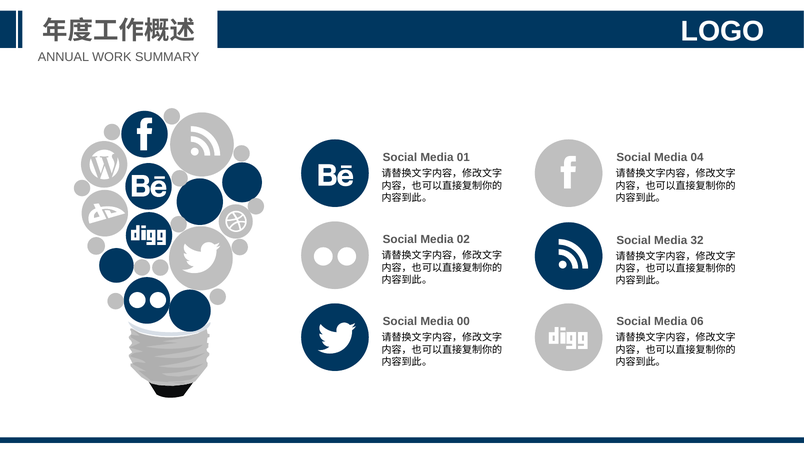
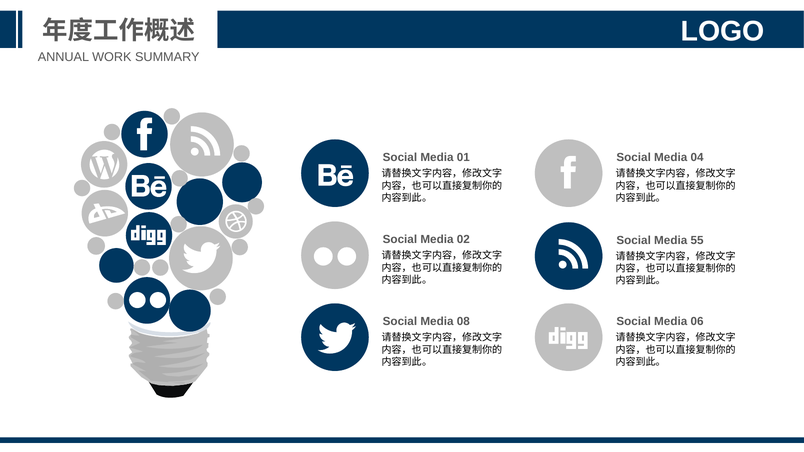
32: 32 -> 55
00: 00 -> 08
